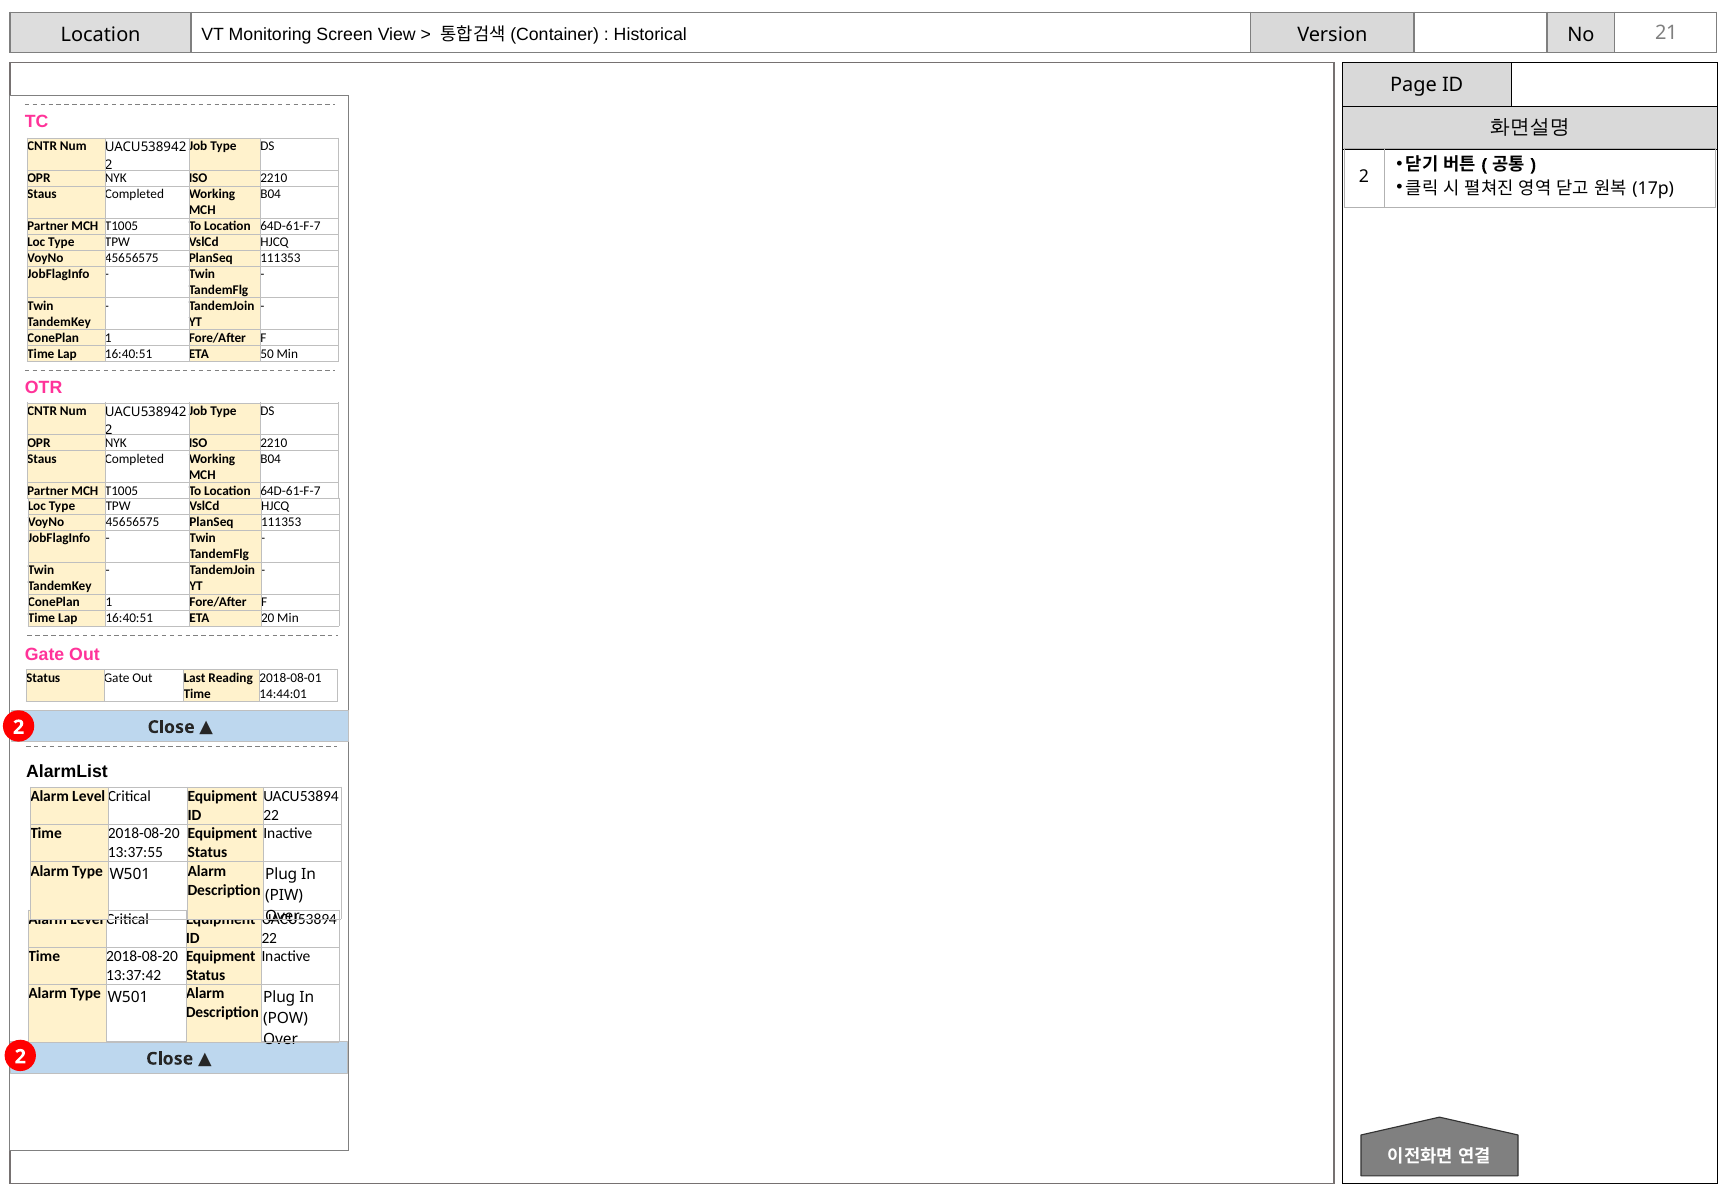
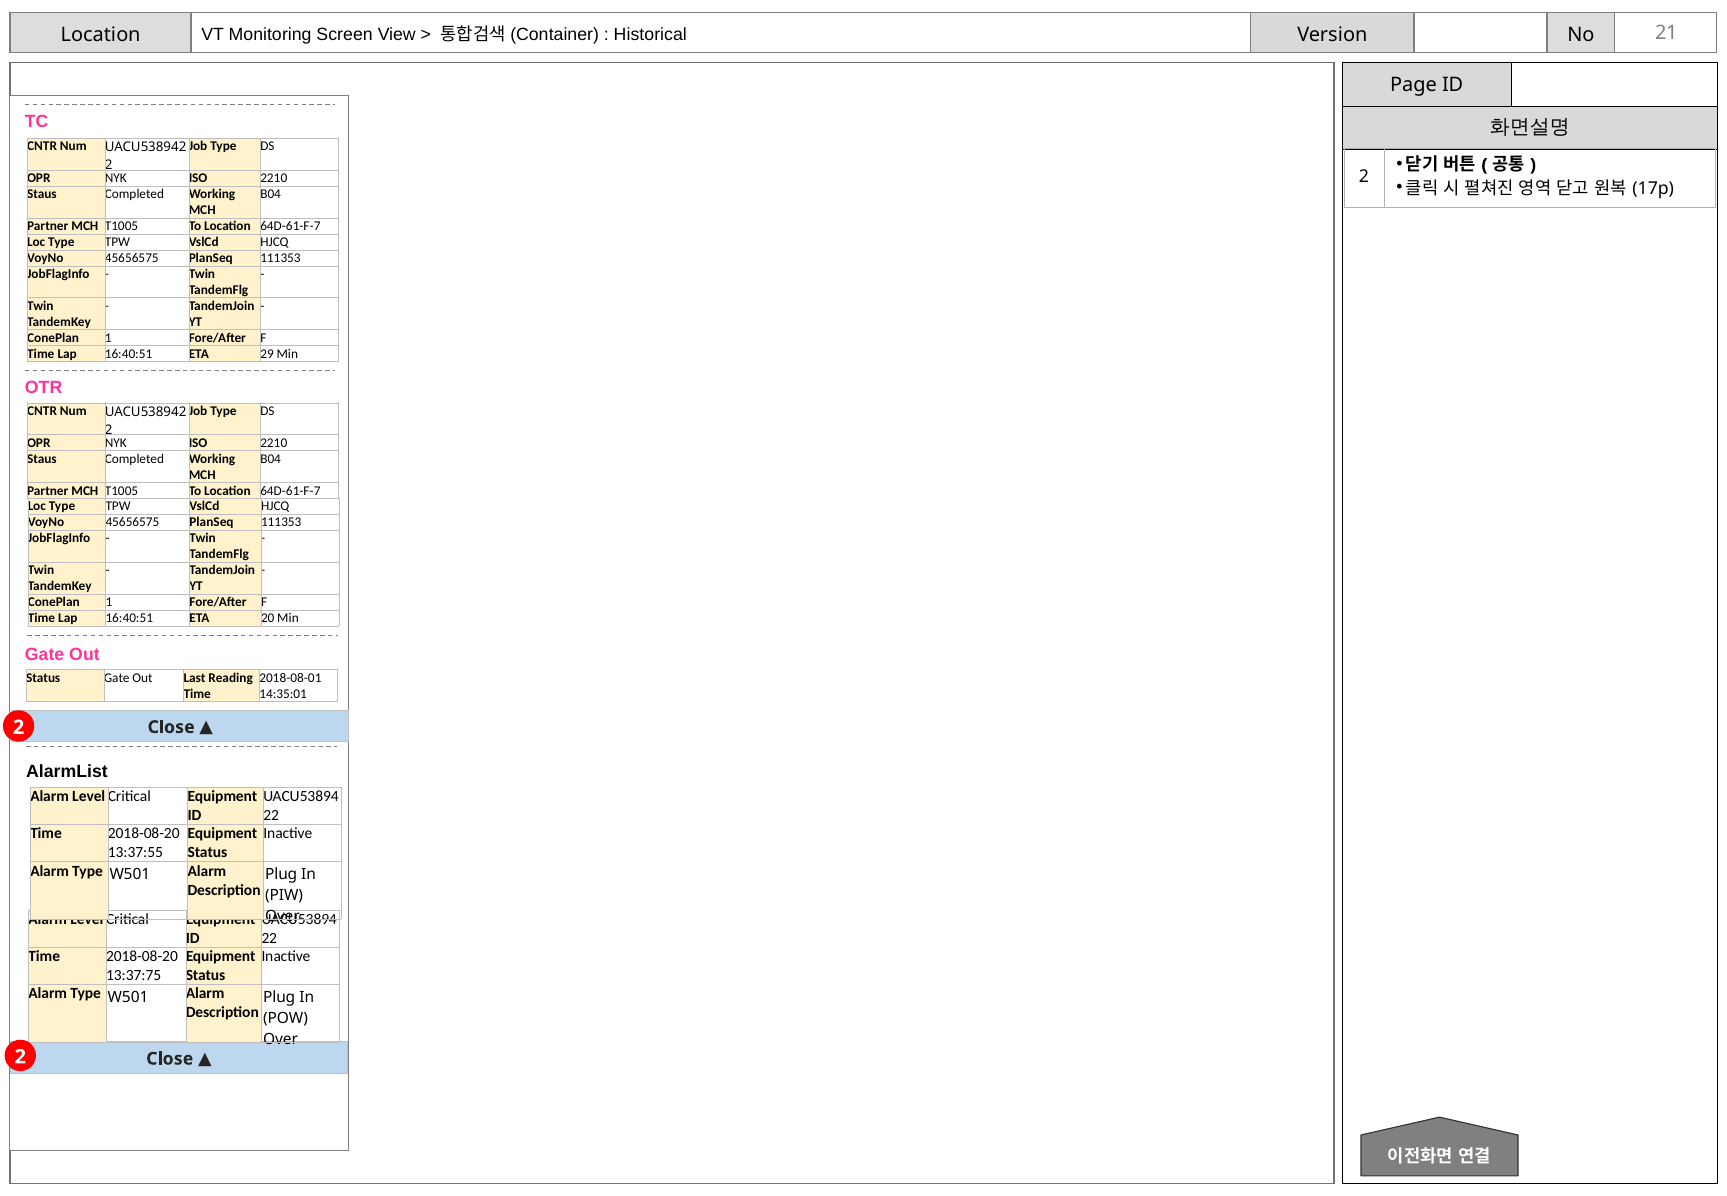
50: 50 -> 29
14:44:01: 14:44:01 -> 14:35:01
13:37:42: 13:37:42 -> 13:37:75
